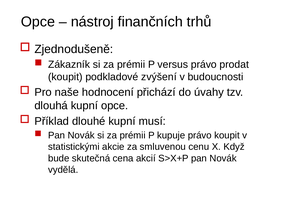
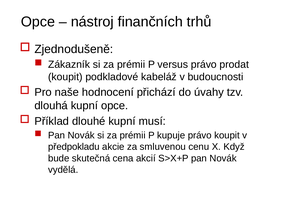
zvýšení: zvýšení -> kabeláž
statistickými: statistickými -> předpokladu
